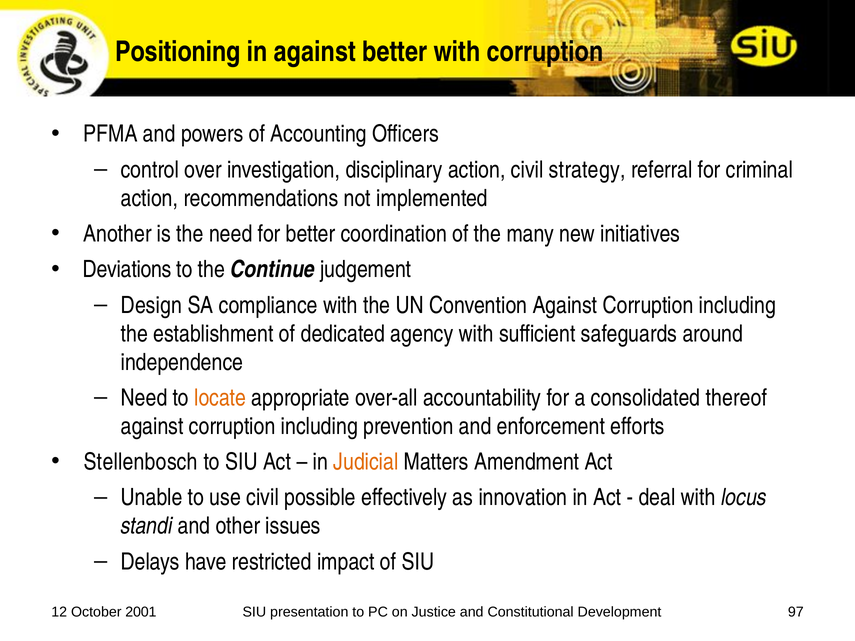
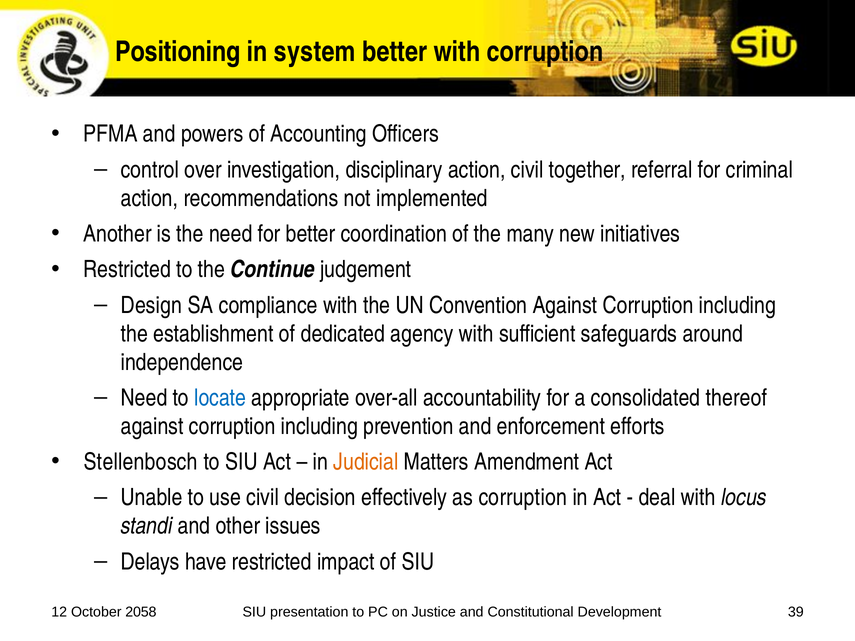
in against: against -> system
strategy: strategy -> together
Deviations at (127, 270): Deviations -> Restricted
locate colour: orange -> blue
possible: possible -> decision
as innovation: innovation -> corruption
2001: 2001 -> 2058
97: 97 -> 39
